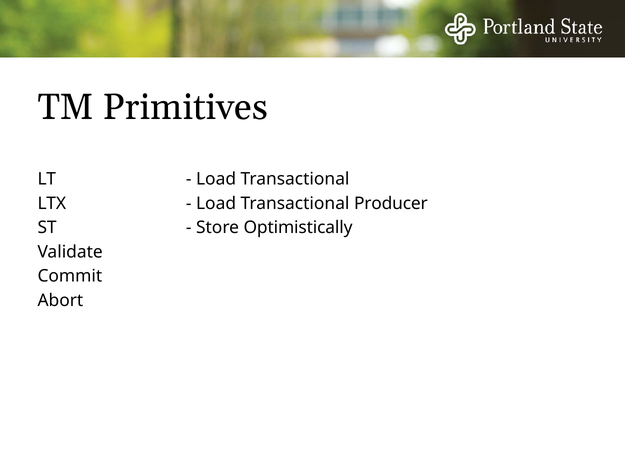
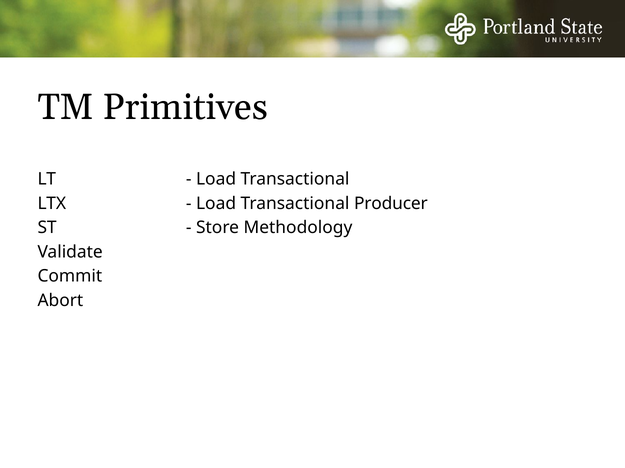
Optimistically: Optimistically -> Methodology
